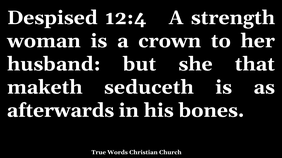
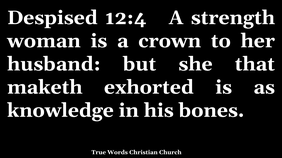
seduceth: seduceth -> exhorted
afterwards: afterwards -> knowledge
